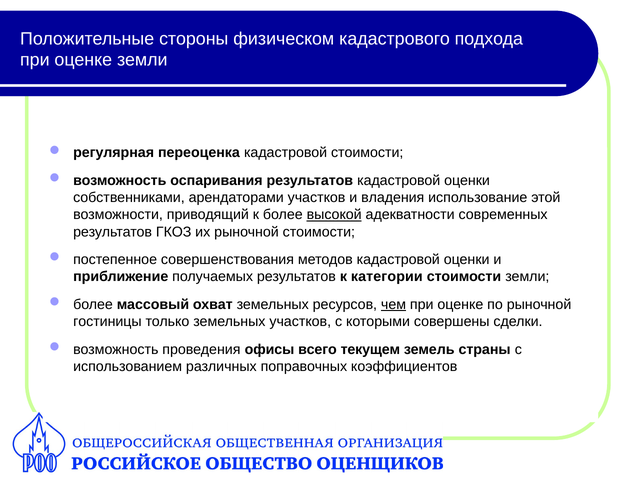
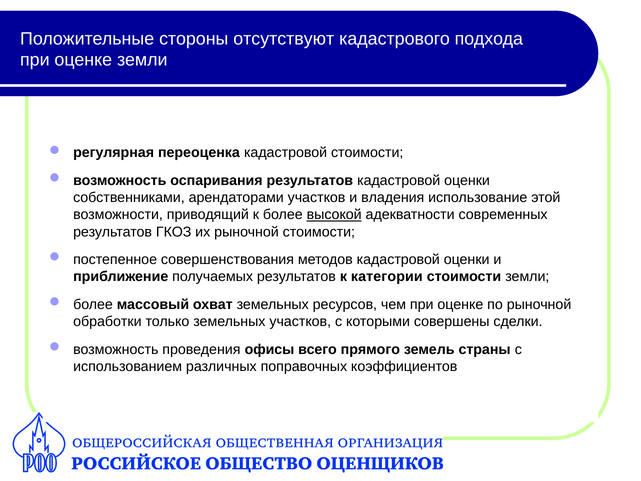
физическом: физическом -> отсутствуют
чем underline: present -> none
гостиницы: гостиницы -> обработки
текущем: текущем -> прямого
